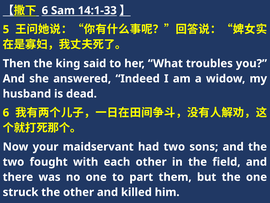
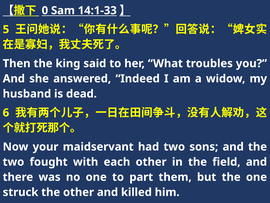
6 at (45, 11): 6 -> 0
